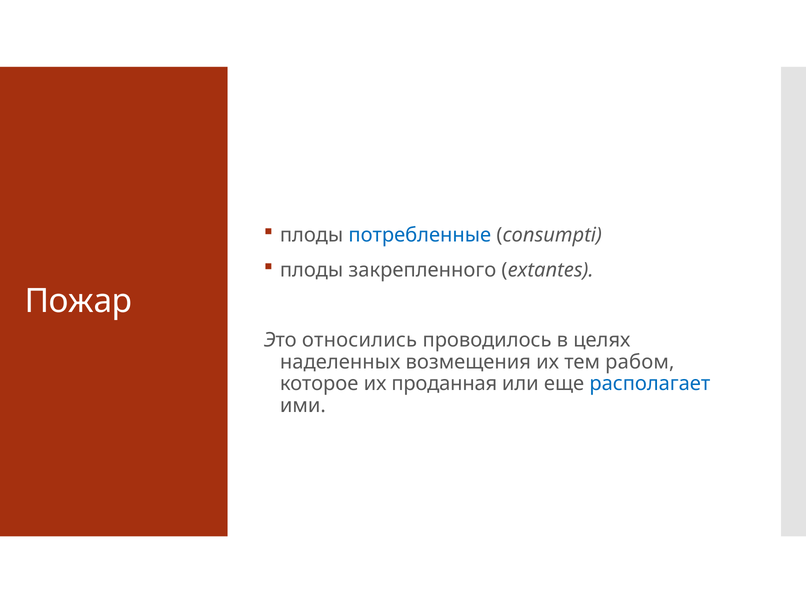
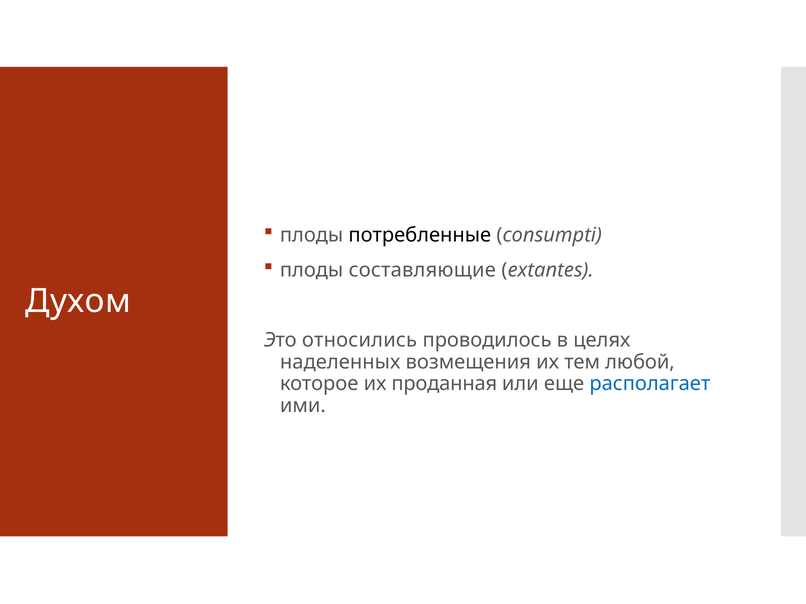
потребленные colour: blue -> black
закрепленного: закрепленного -> составляющие
Пожар: Пожар -> Духом
рабом: рабом -> любой
